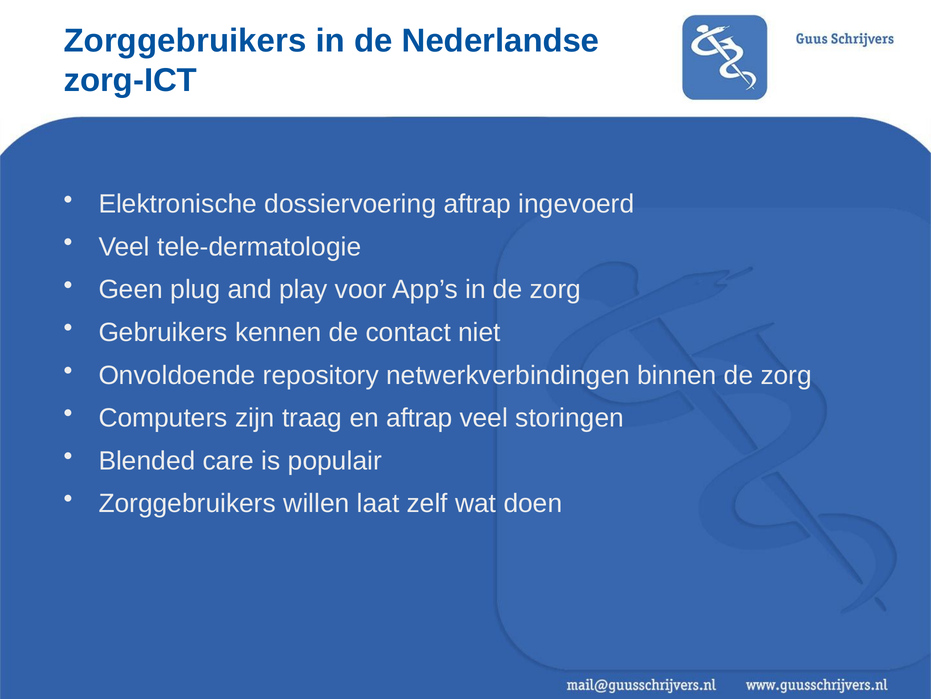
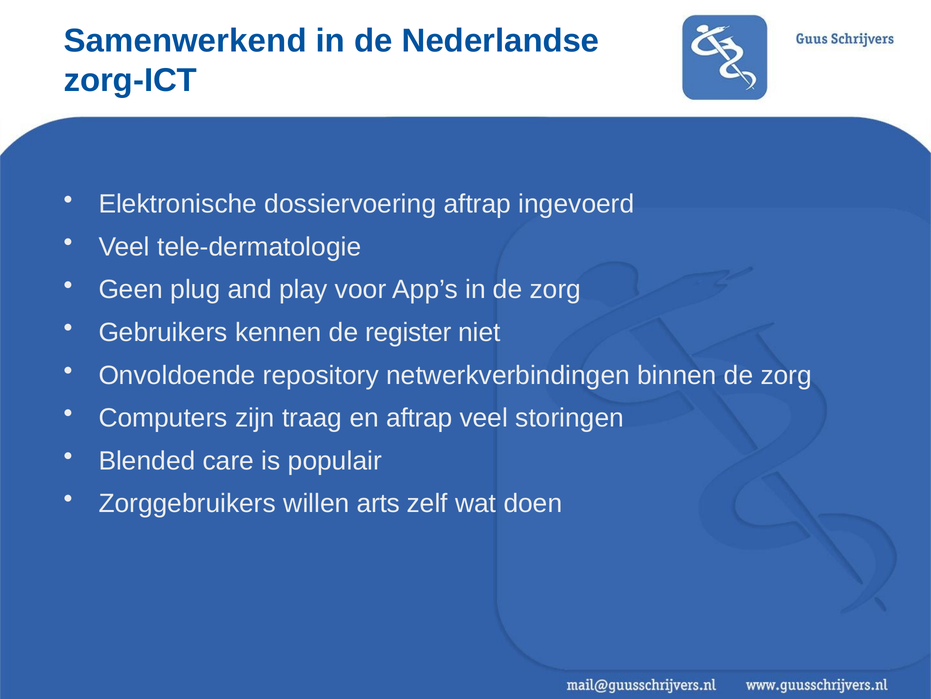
Zorggebruikers at (185, 41): Zorggebruikers -> Samenwerkend
contact: contact -> register
laat: laat -> arts
